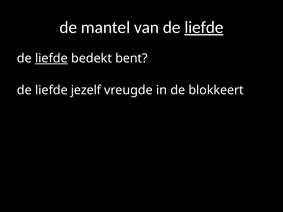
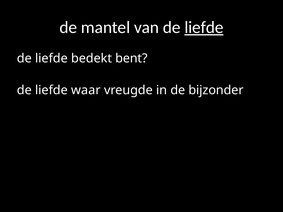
liefde at (51, 58) underline: present -> none
jezelf: jezelf -> waar
blokkeert: blokkeert -> bijzonder
